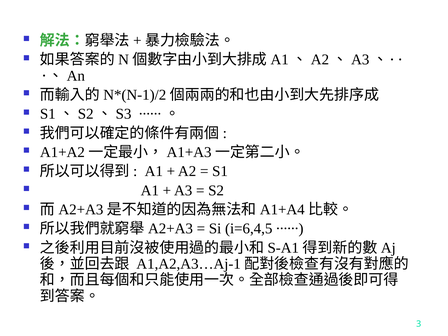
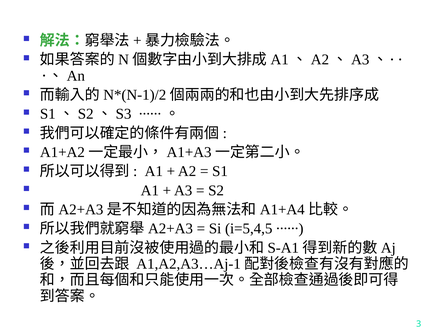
i=6,4,5: i=6,4,5 -> i=5,4,5
